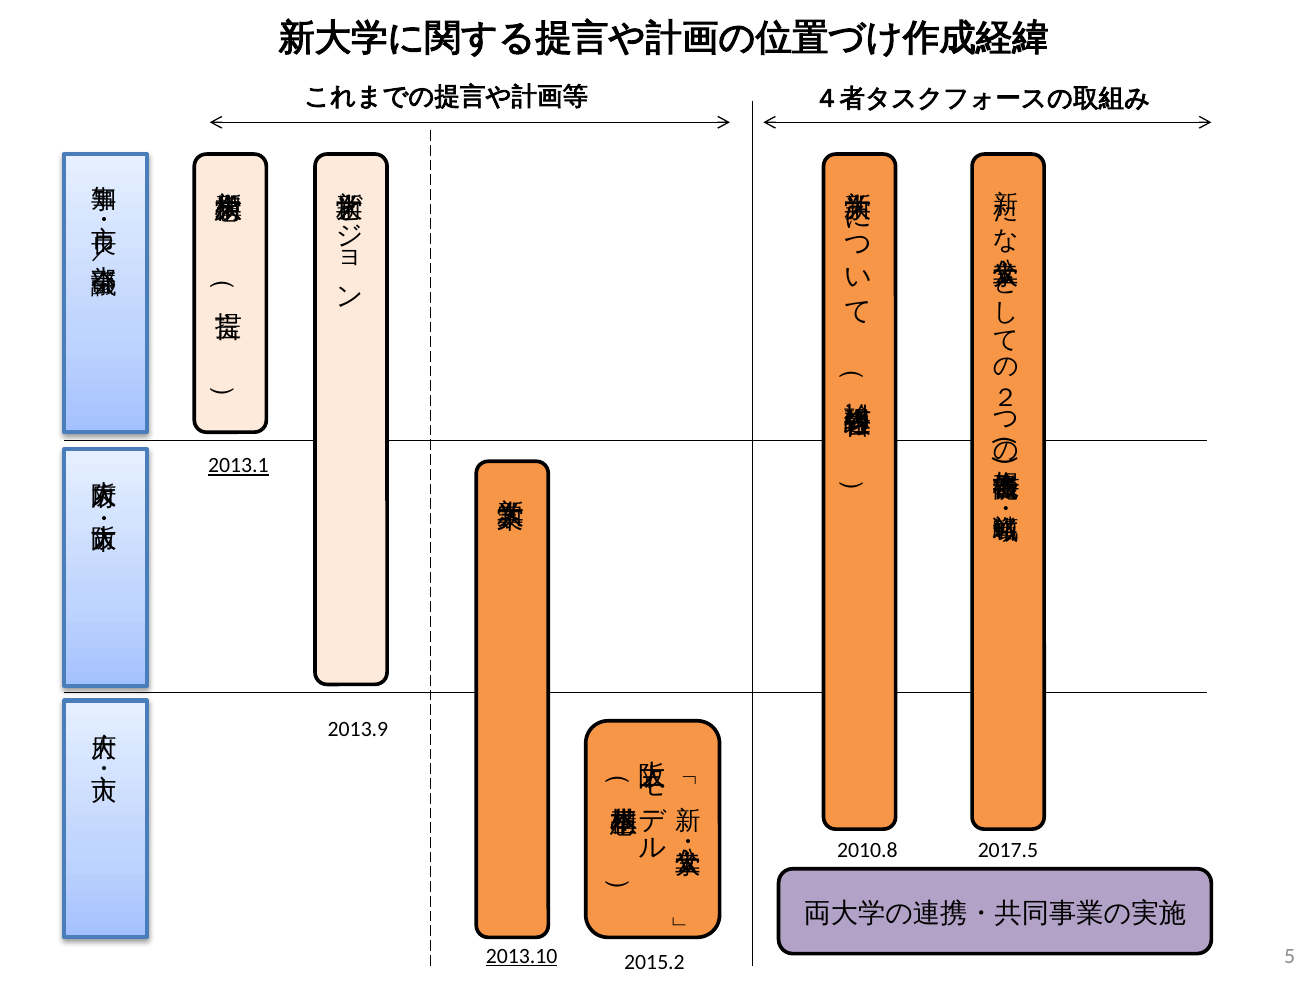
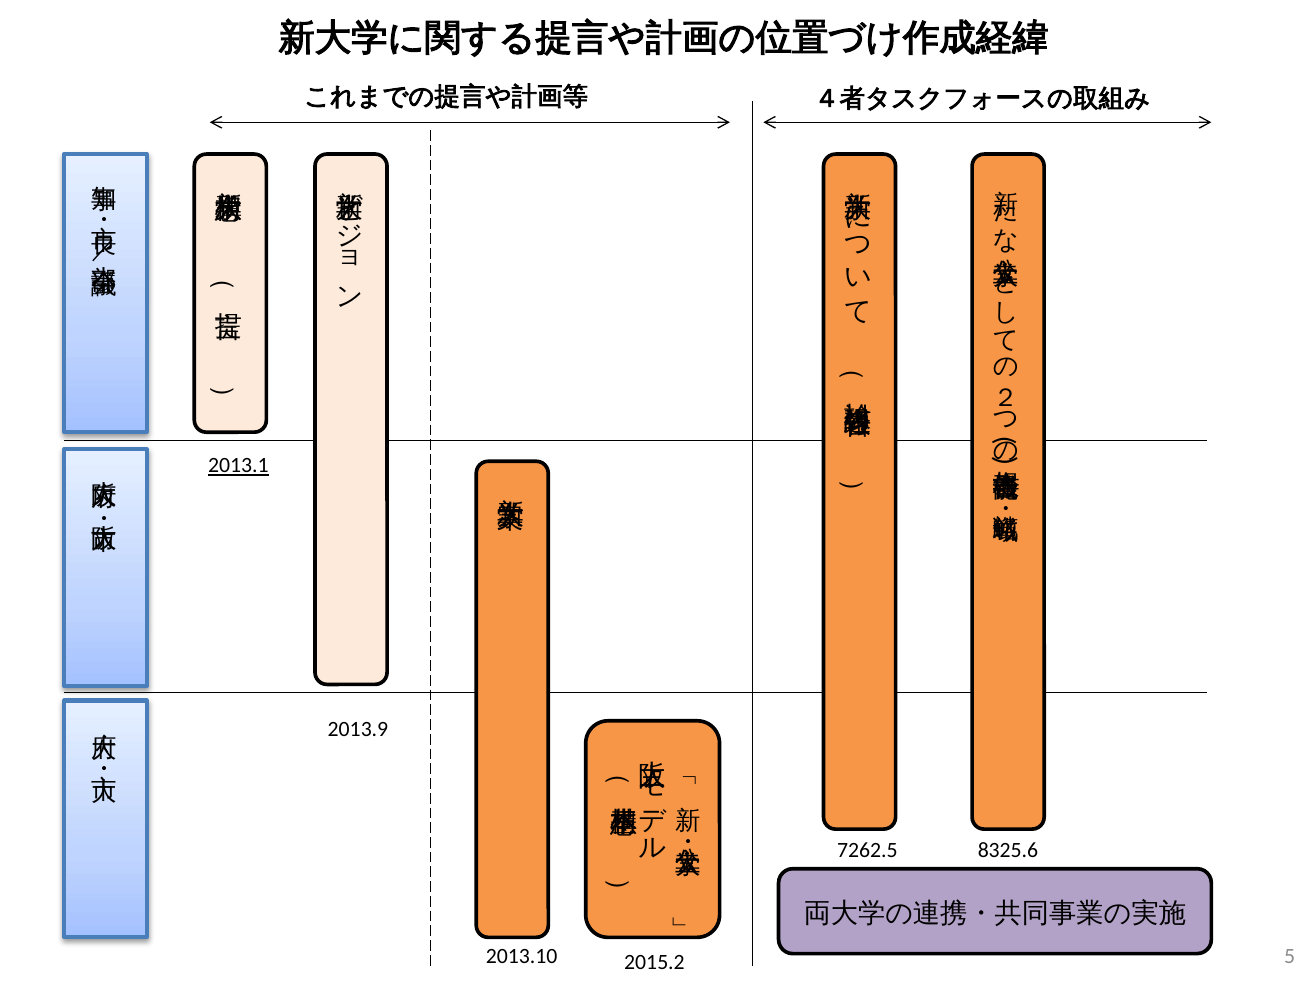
2010.8: 2010.8 -> 7262.5
2017.5: 2017.5 -> 8325.6
2013.10 underline: present -> none
